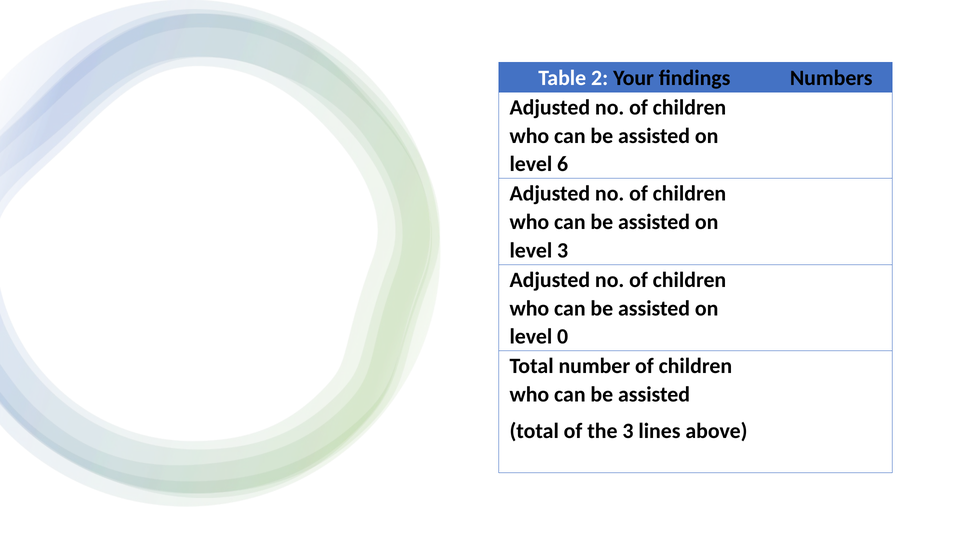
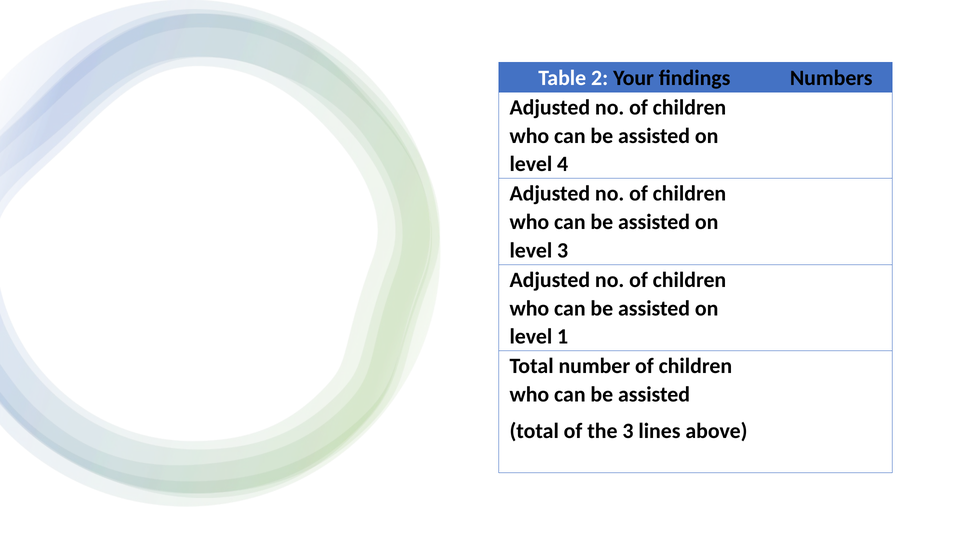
6: 6 -> 4
0: 0 -> 1
